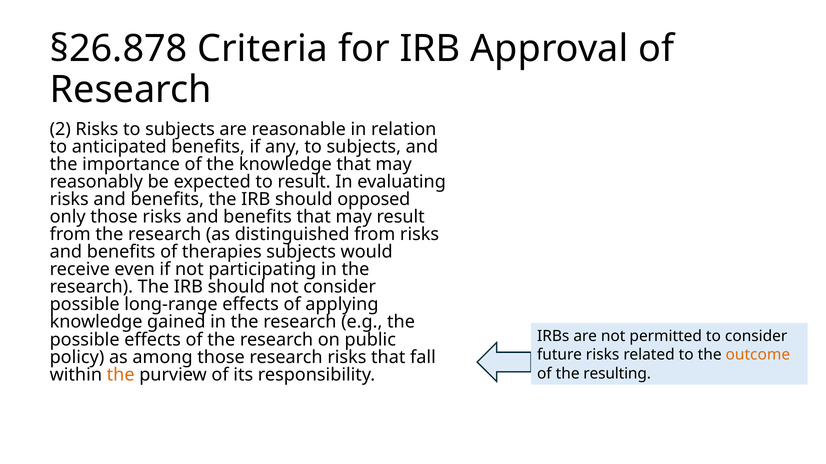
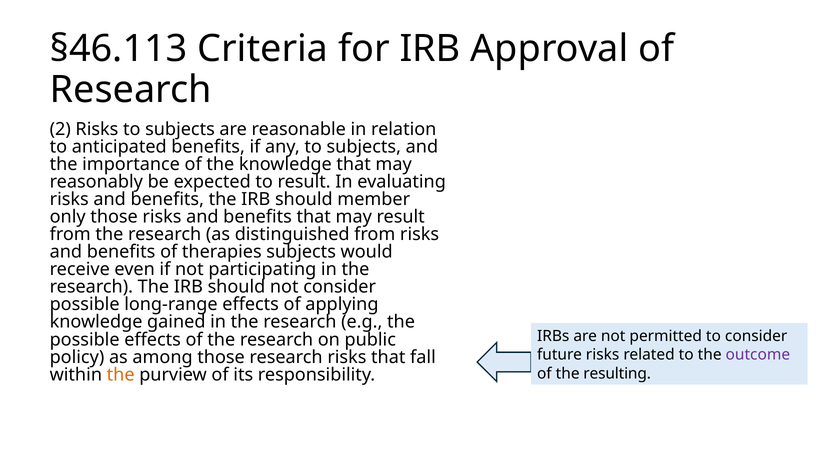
§26.878: §26.878 -> §46.113
opposed: opposed -> member
outcome colour: orange -> purple
